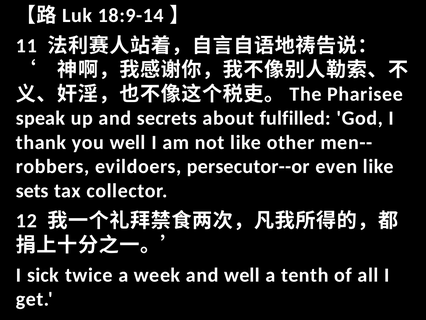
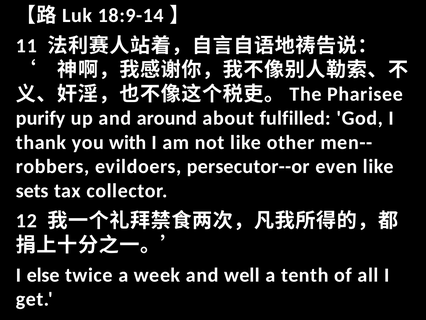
speak: speak -> purify
secrets: secrets -> around
you well: well -> with
sick: sick -> else
